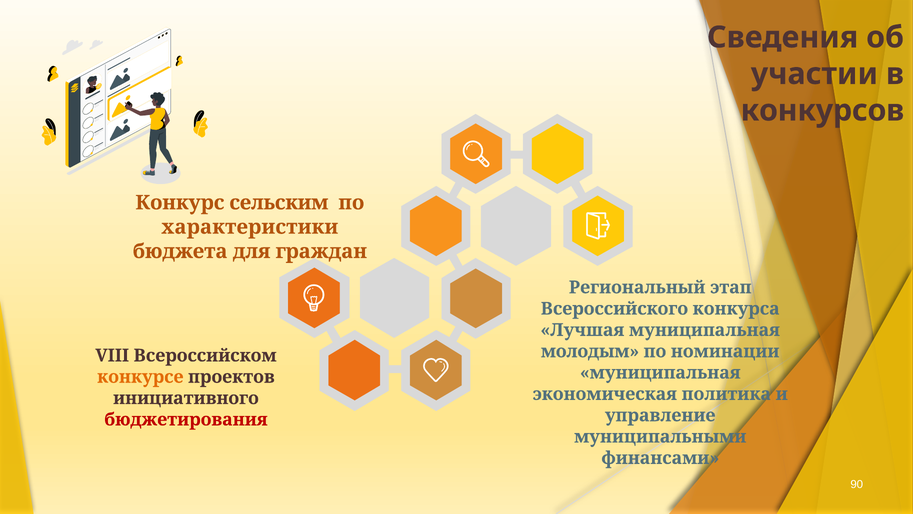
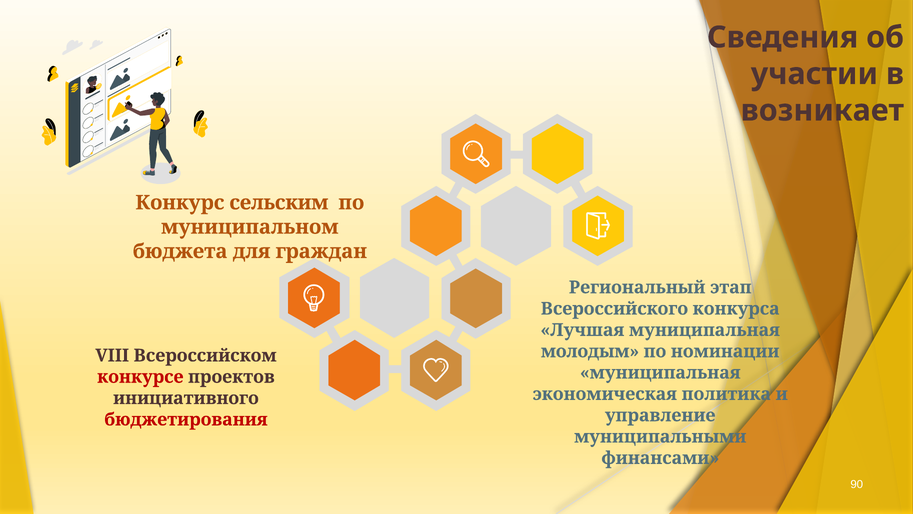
конкурсов: конкурсов -> возникает
характеристики: характеристики -> муниципальном
конкурсе colour: orange -> red
